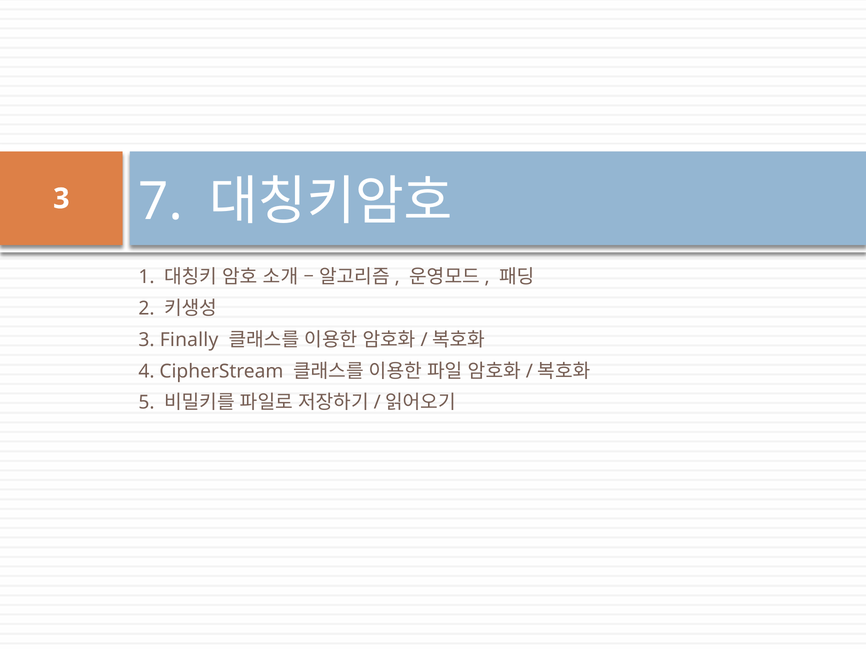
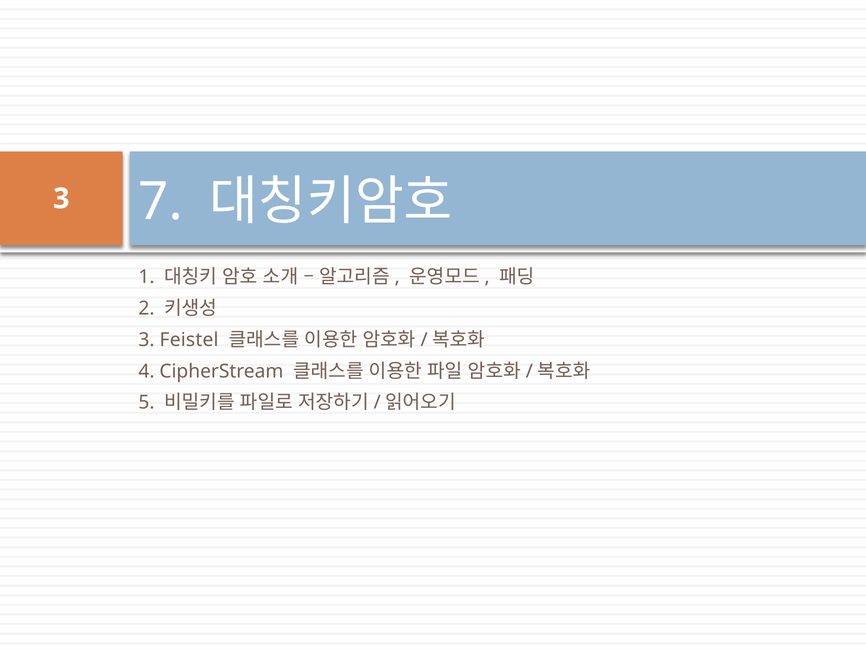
Finally: Finally -> Feistel
